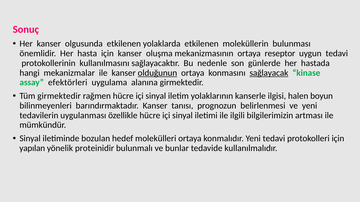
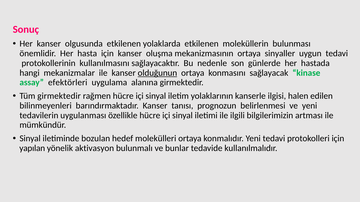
reseptor: reseptor -> sinyaller
sağlayacak underline: present -> none
boyun: boyun -> edilen
proteinidir: proteinidir -> aktivasyon
